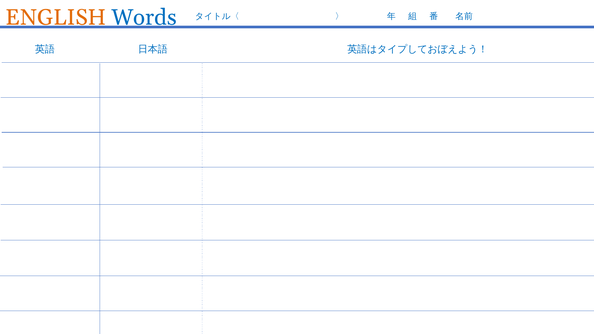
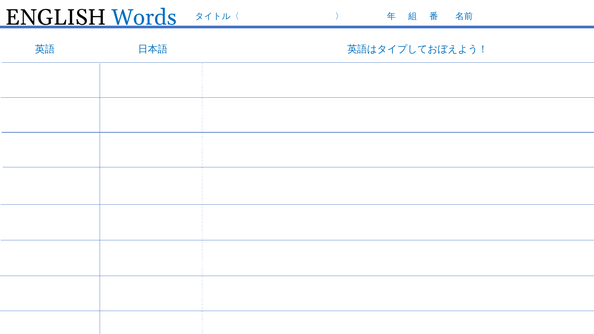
ENGLISH colour: orange -> black
